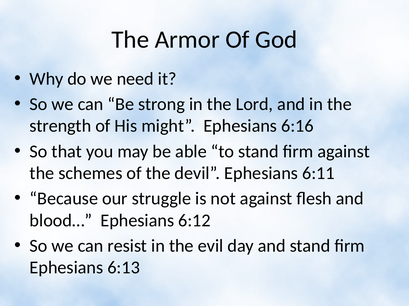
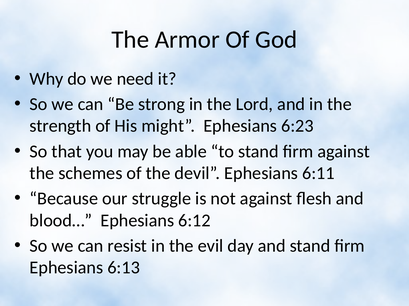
6:16: 6:16 -> 6:23
